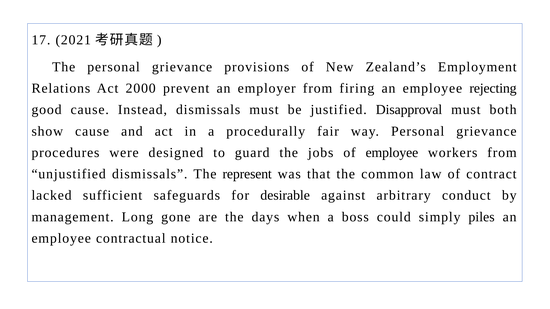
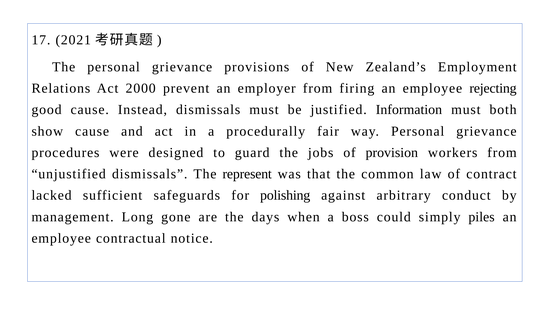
Disapproval: Disapproval -> Information
of employee: employee -> provision
desirable: desirable -> polishing
